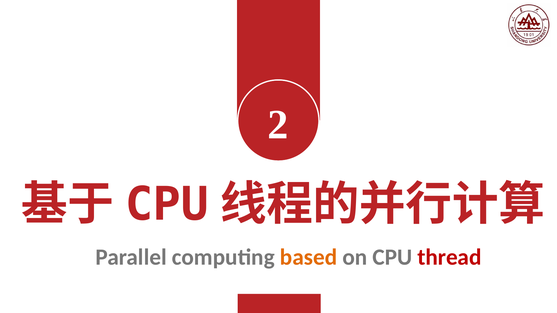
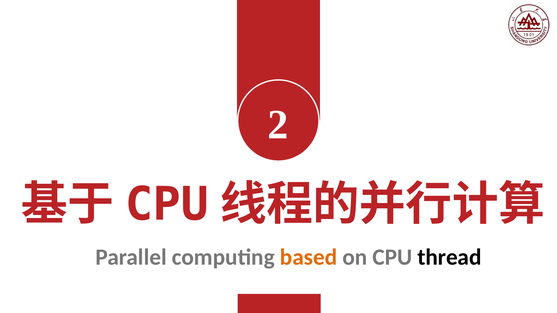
thread colour: red -> black
